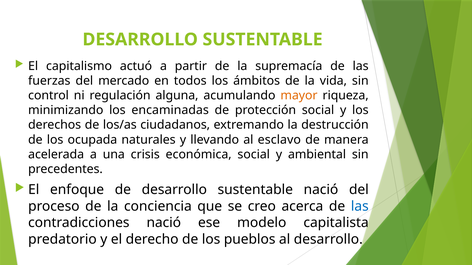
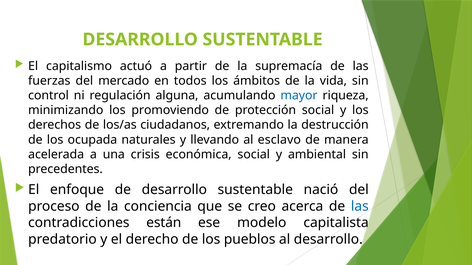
mayor colour: orange -> blue
encaminadas: encaminadas -> promoviendo
contradicciones nació: nació -> están
